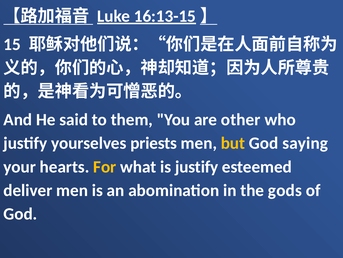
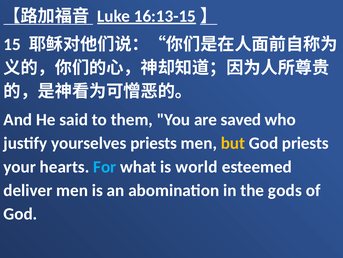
other: other -> saved
God saying: saying -> priests
For colour: yellow -> light blue
is justify: justify -> world
